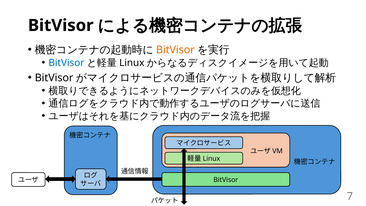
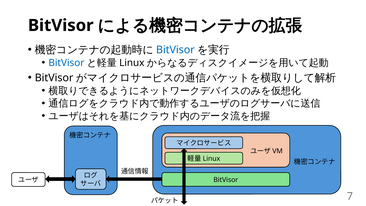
BitVisor at (175, 50) colour: orange -> blue
